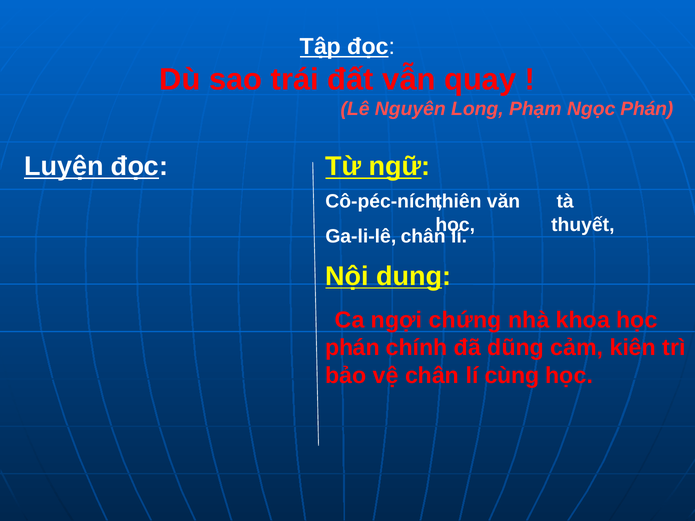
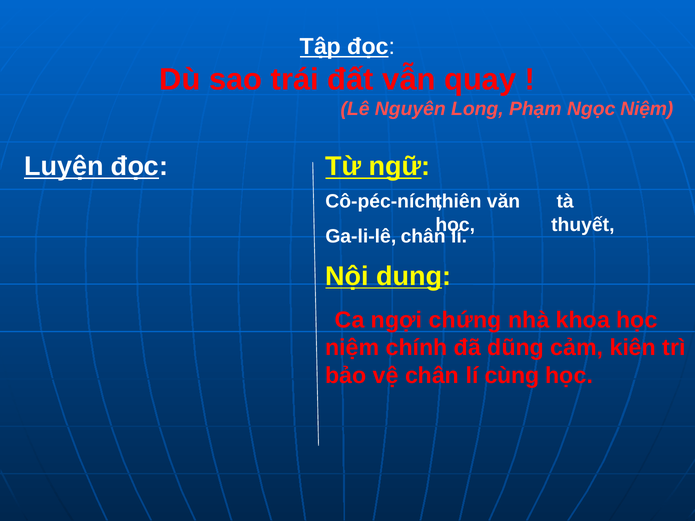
Ngọc Phán: Phán -> Niệm
phán at (352, 348): phán -> niệm
